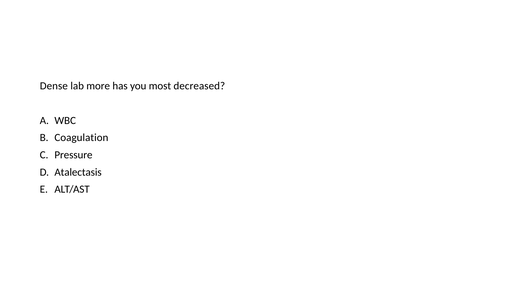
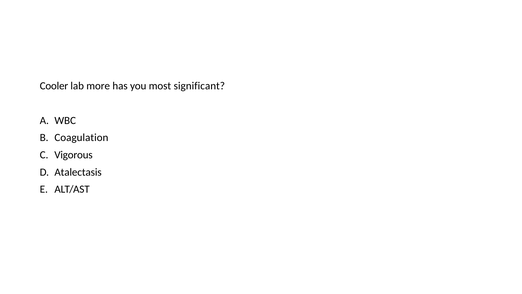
Dense: Dense -> Cooler
decreased: decreased -> significant
Pressure: Pressure -> Vigorous
